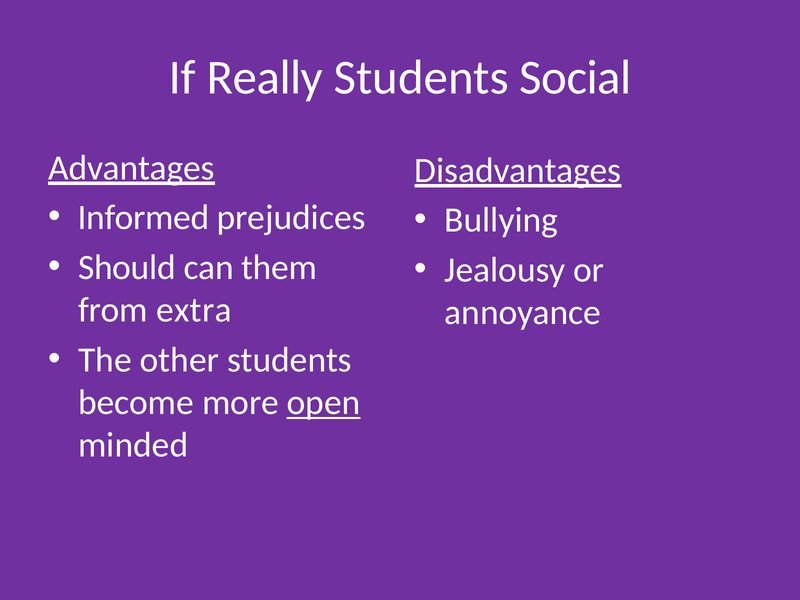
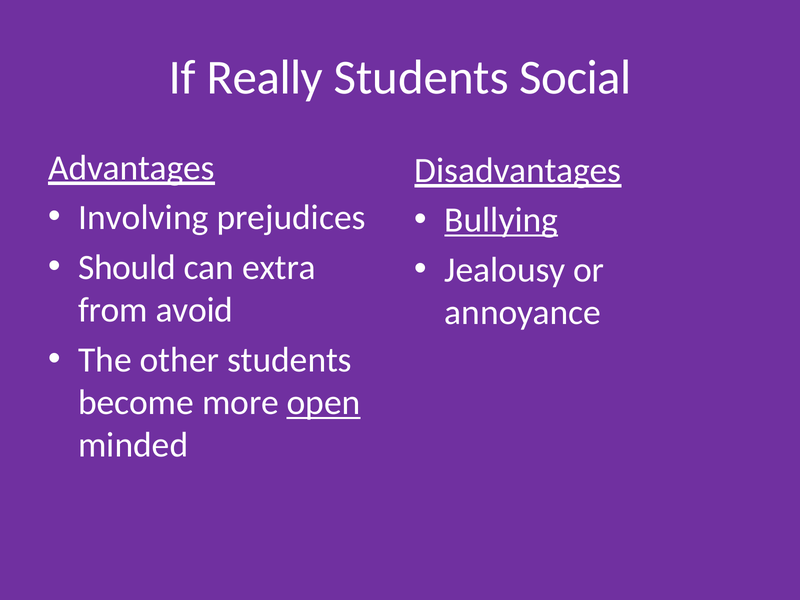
Informed: Informed -> Involving
Bullying underline: none -> present
them: them -> extra
extra: extra -> avoid
